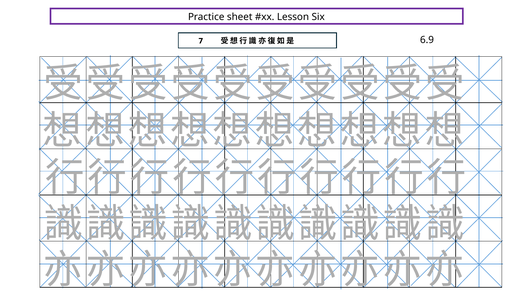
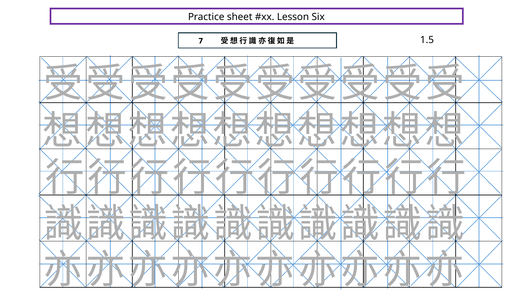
6.9: 6.9 -> 1.5
